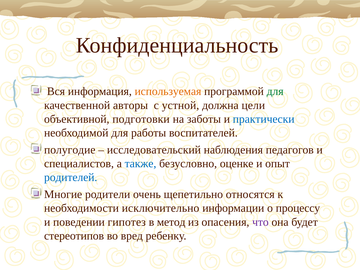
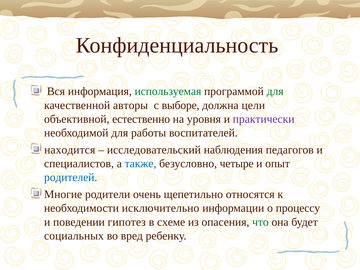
используемая colour: orange -> green
устной: устной -> выборе
подготовки: подготовки -> естественно
заботы: заботы -> уровня
практически colour: blue -> purple
полугодие: полугодие -> находится
оценке: оценке -> четыре
метод: метод -> схеме
что colour: purple -> green
стереотипов: стереотипов -> социальных
